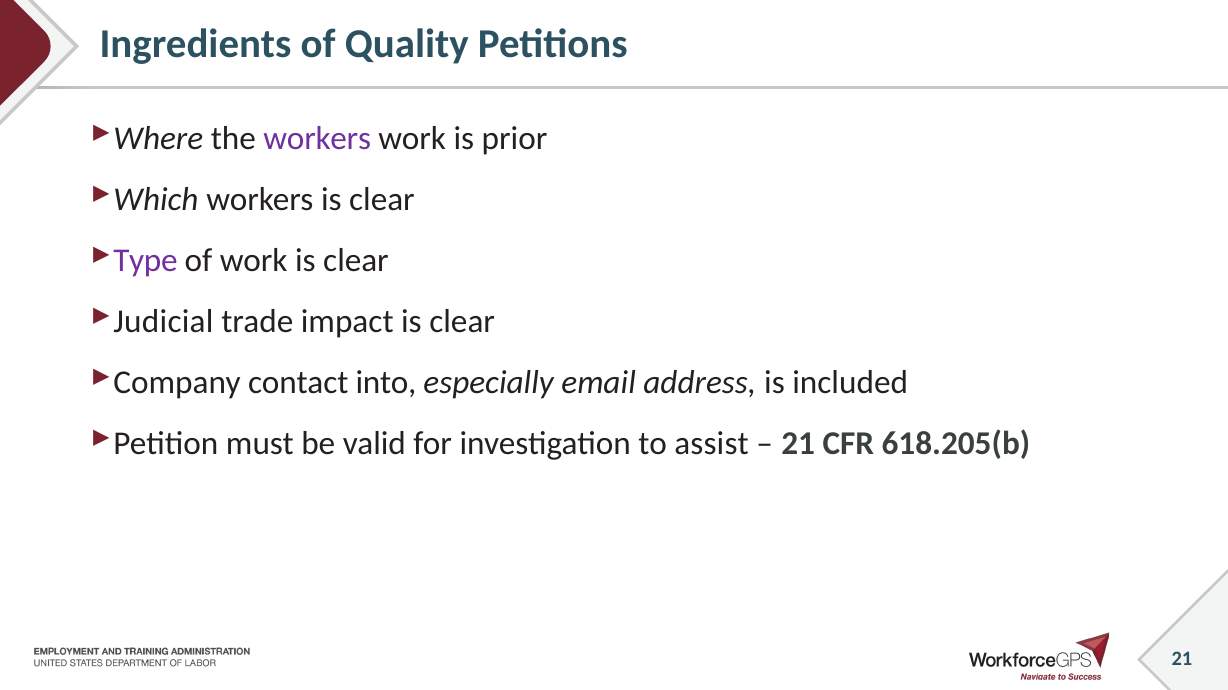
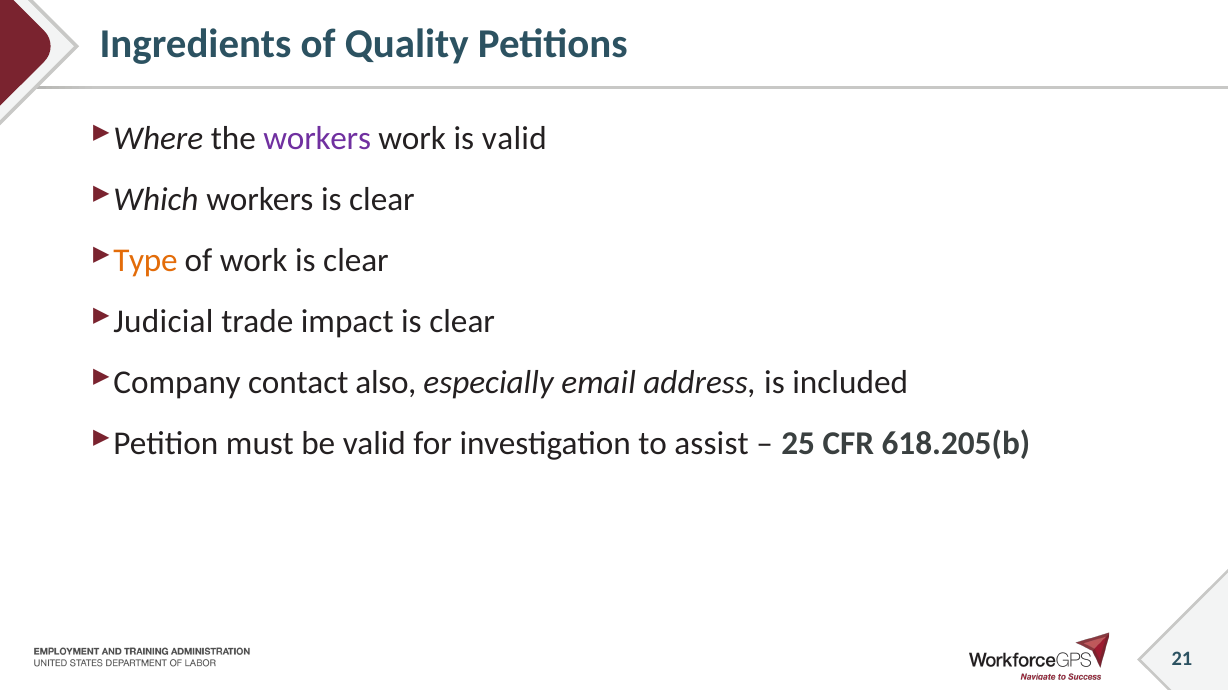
is prior: prior -> valid
Type colour: purple -> orange
into: into -> also
21 at (798, 444): 21 -> 25
